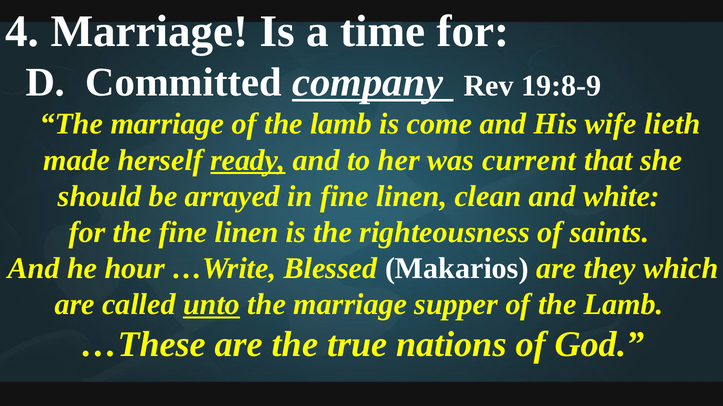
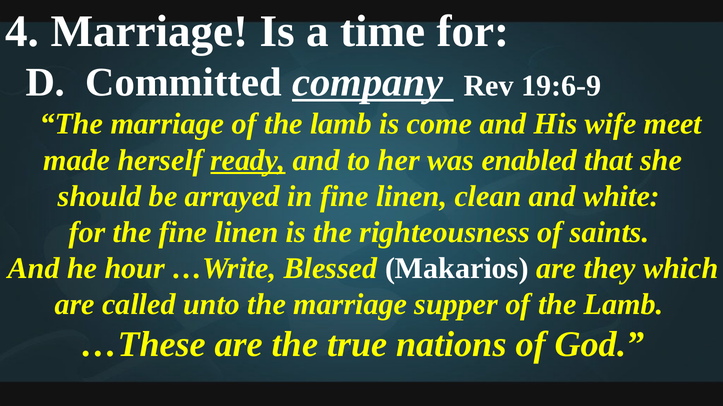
19:8-9: 19:8-9 -> 19:6-9
lieth: lieth -> meet
current: current -> enabled
unto underline: present -> none
